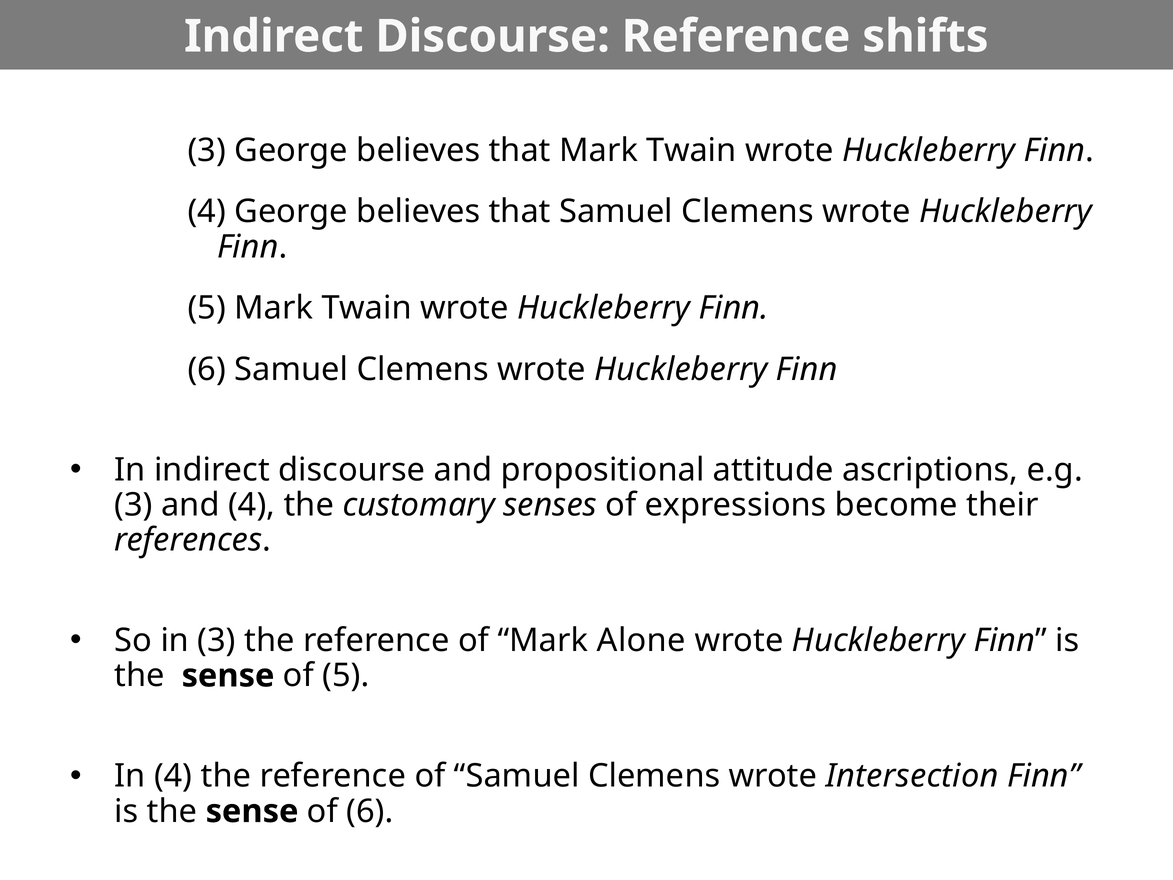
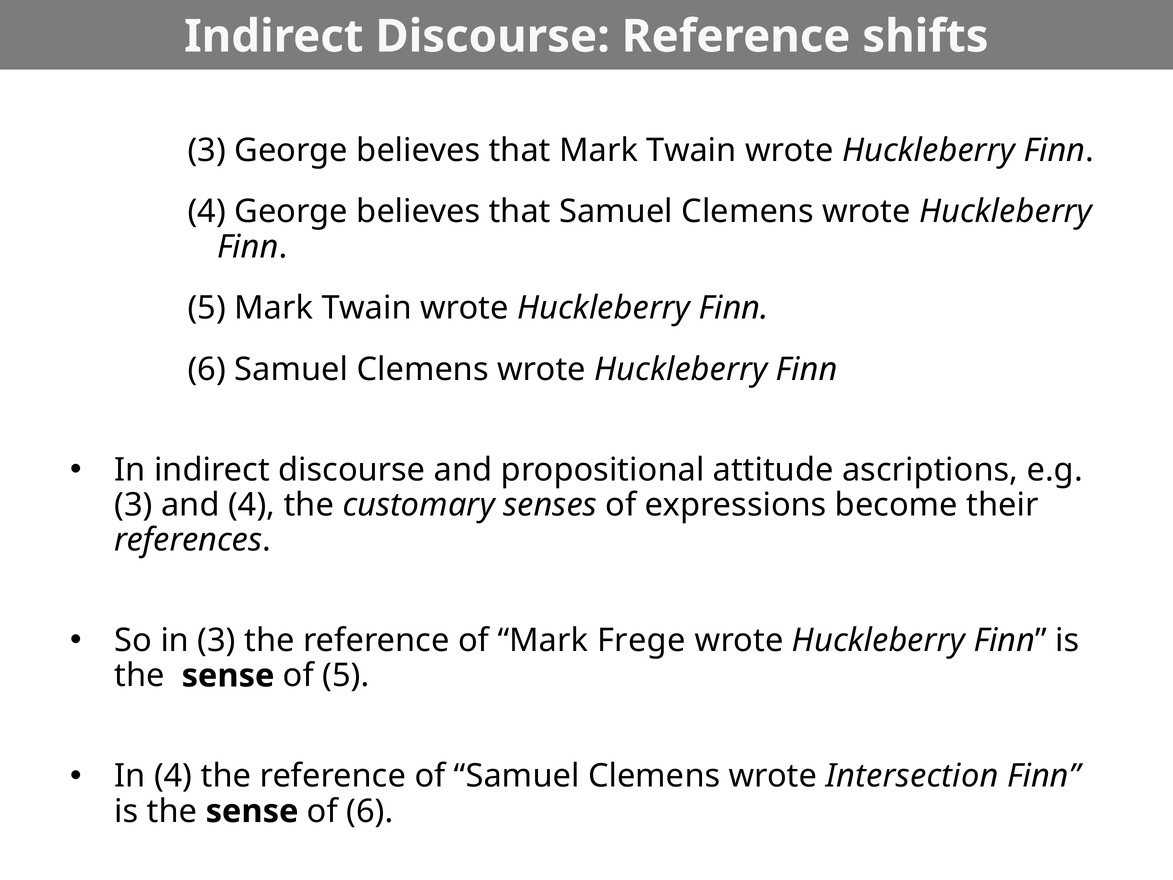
Alone: Alone -> Frege
